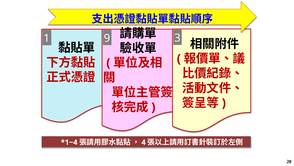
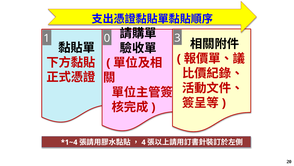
9: 9 -> 0
